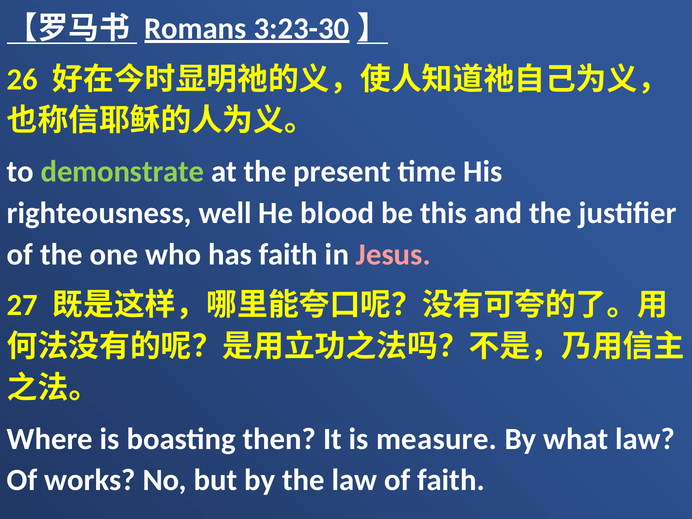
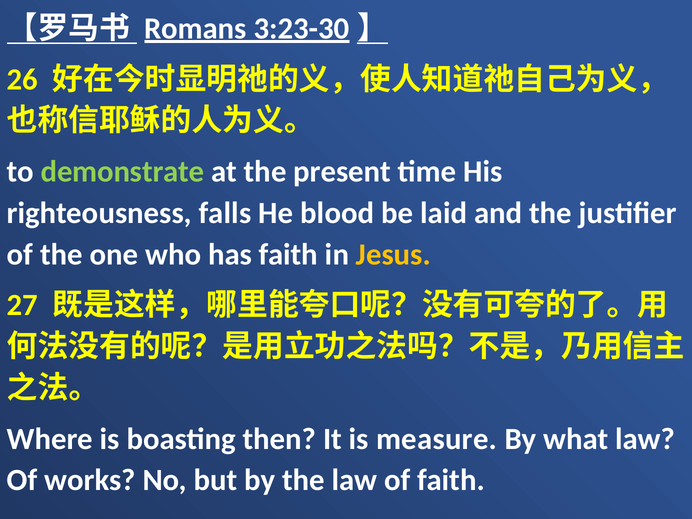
well: well -> falls
this: this -> laid
Jesus colour: pink -> yellow
